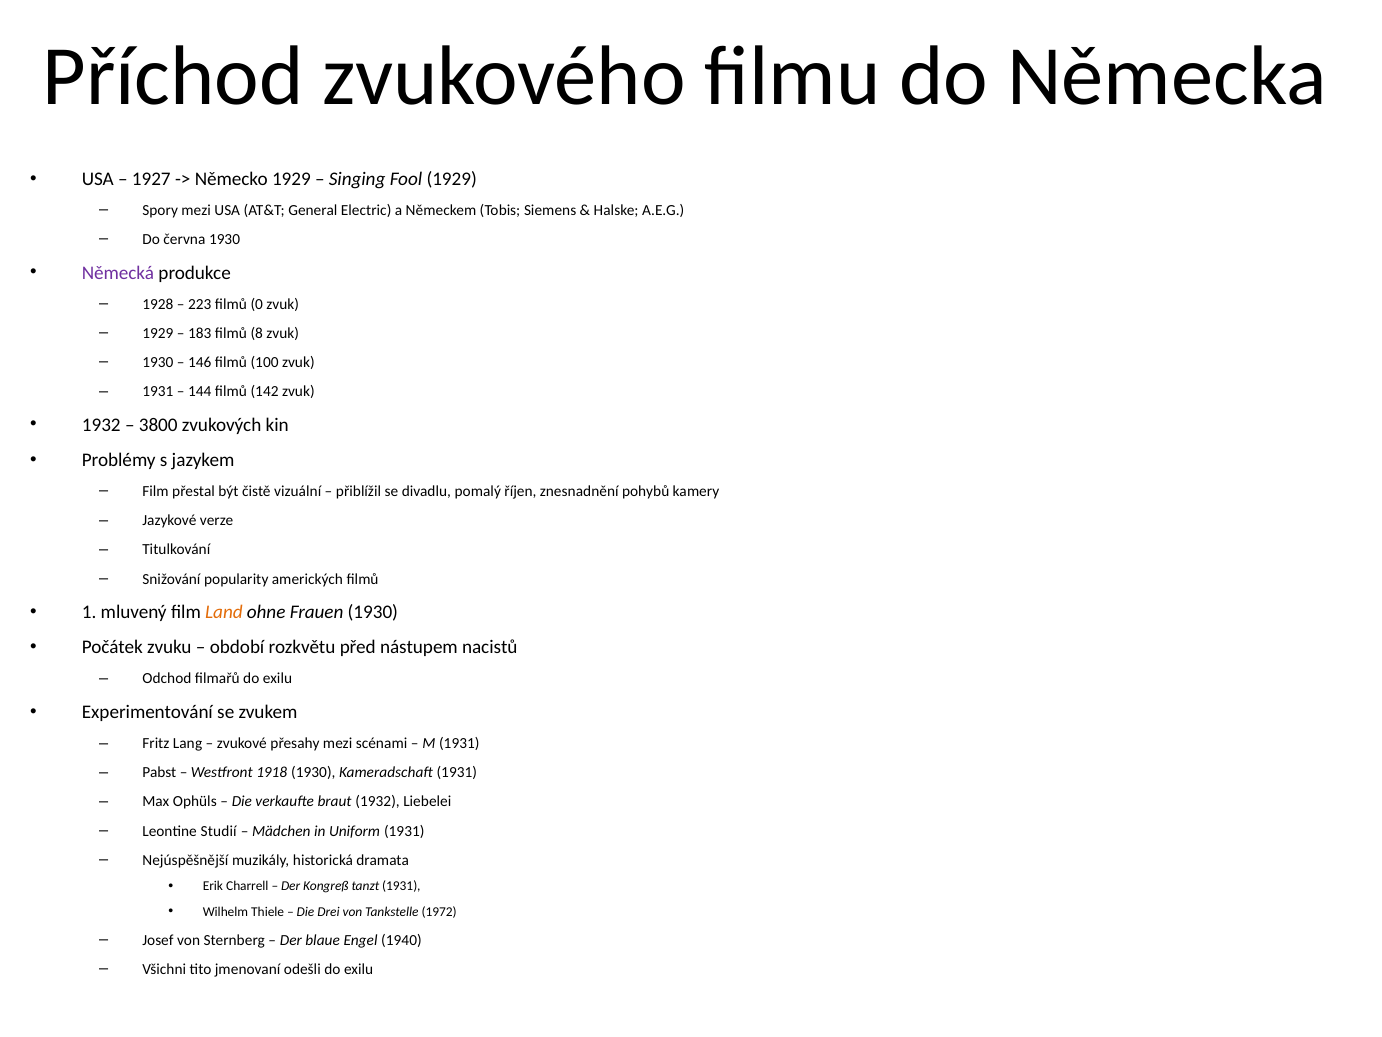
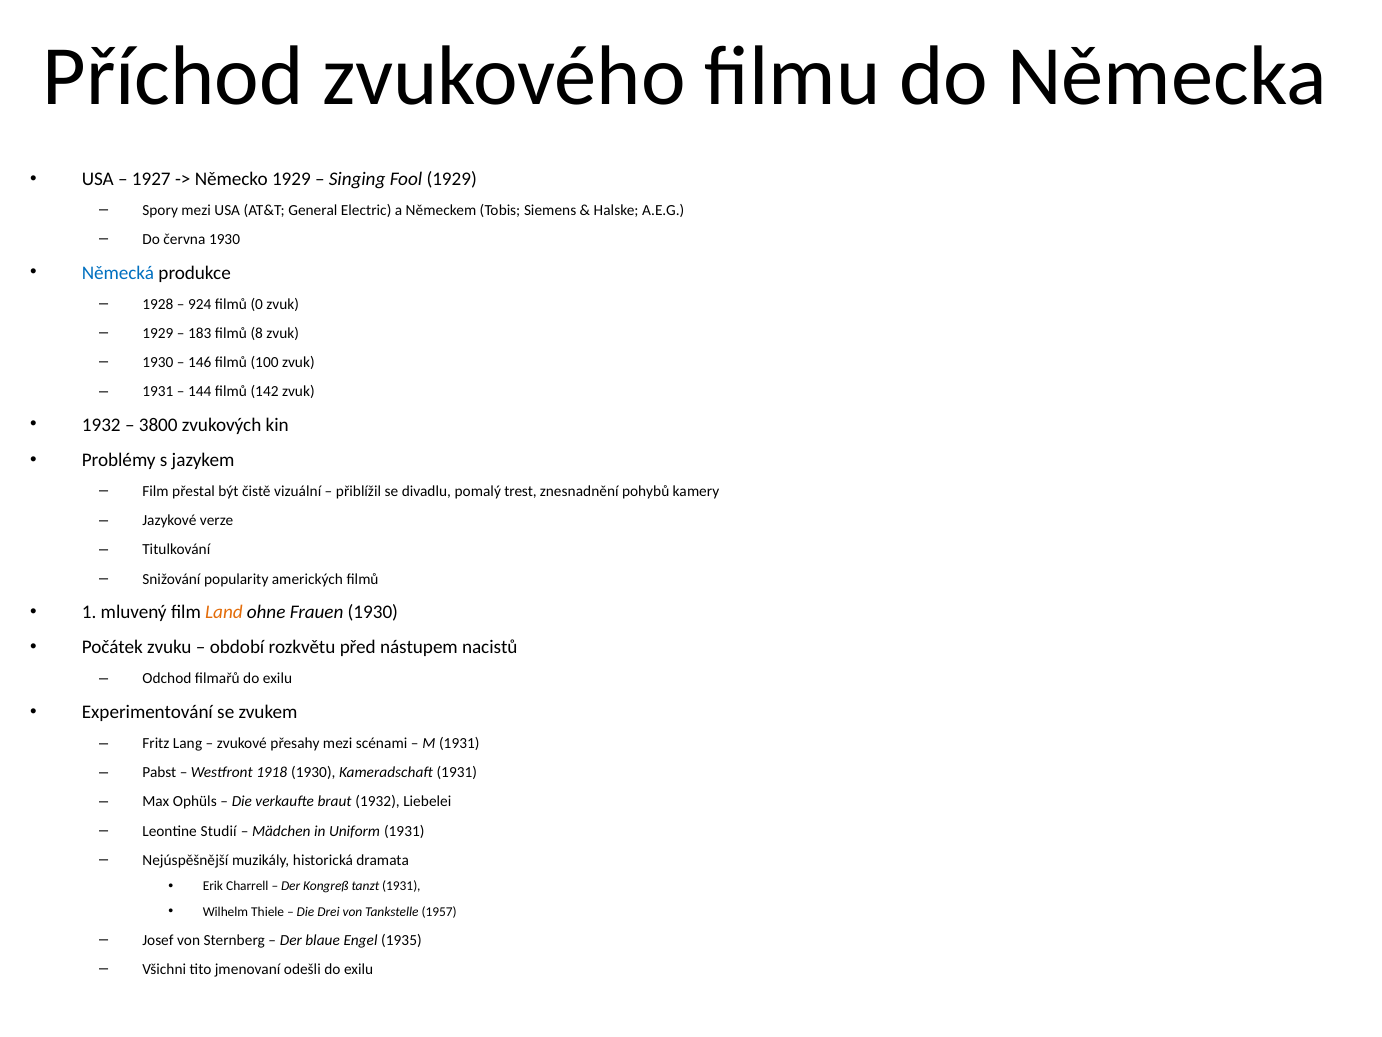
Německá colour: purple -> blue
223: 223 -> 924
říjen: říjen -> trest
1972: 1972 -> 1957
1940: 1940 -> 1935
